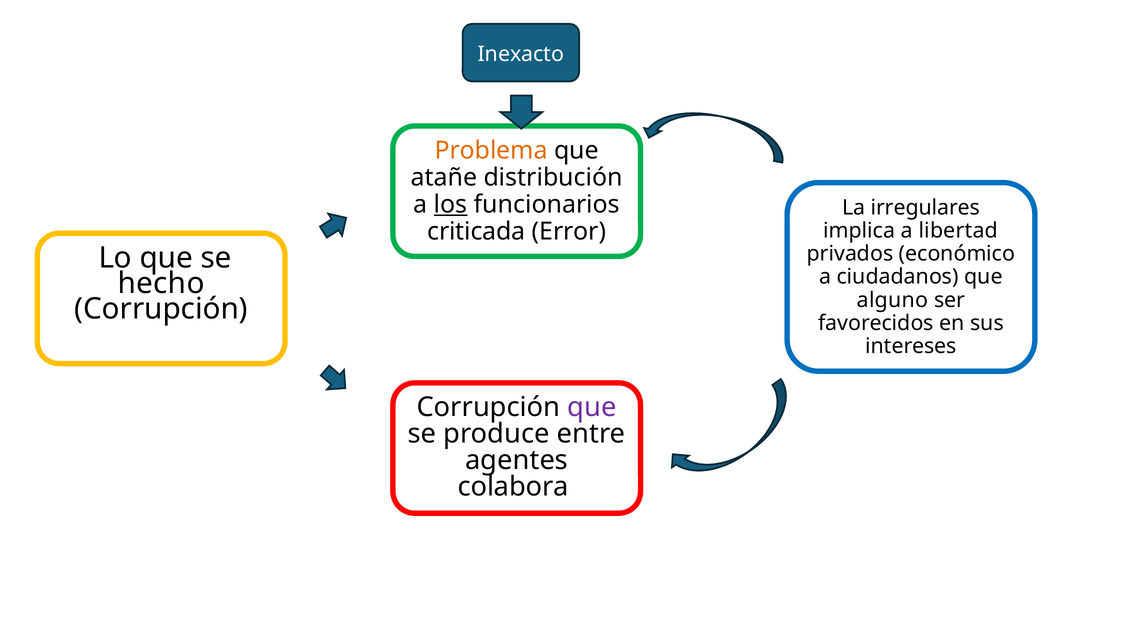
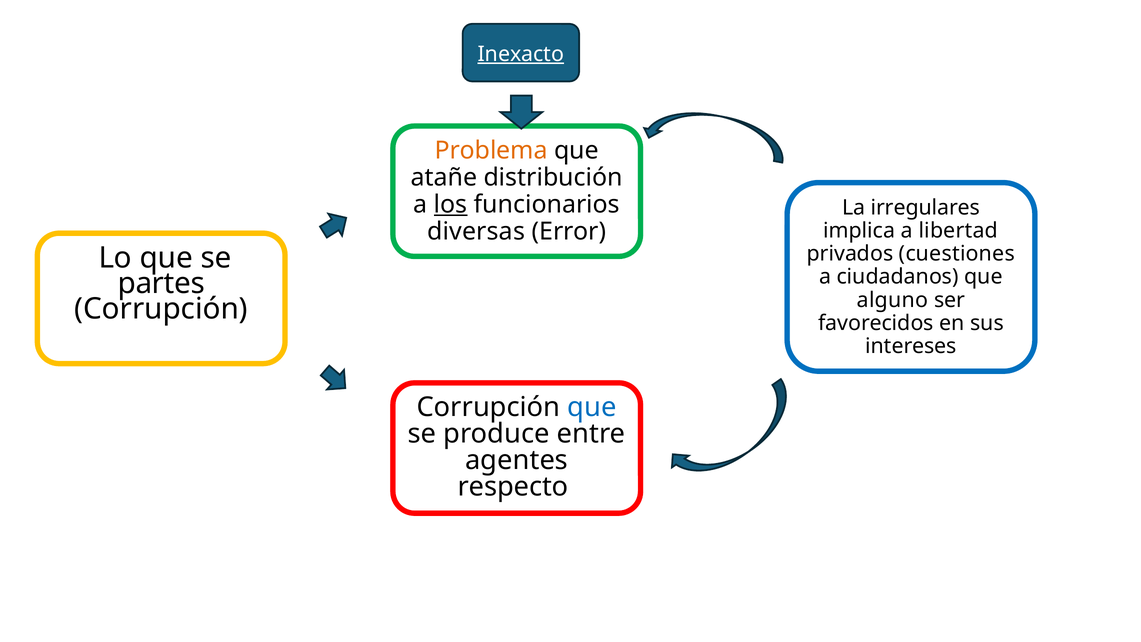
Inexacto underline: none -> present
criticada: criticada -> diversas
económico: económico -> cuestiones
hecho: hecho -> partes
que at (592, 407) colour: purple -> blue
colabora: colabora -> respecto
